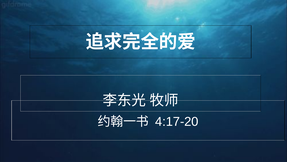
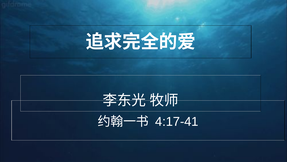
4:17-20: 4:17-20 -> 4:17-41
